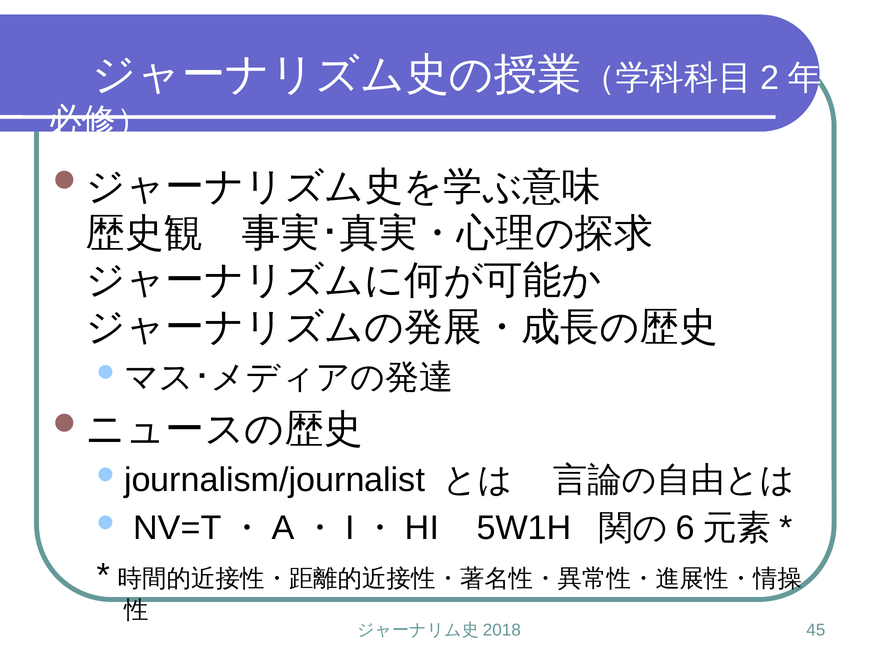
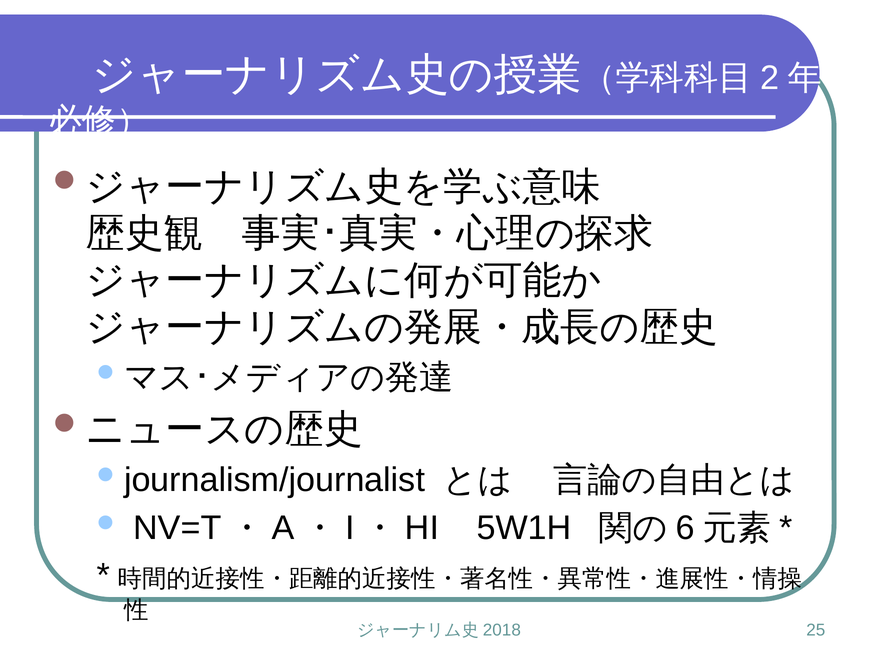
45: 45 -> 25
